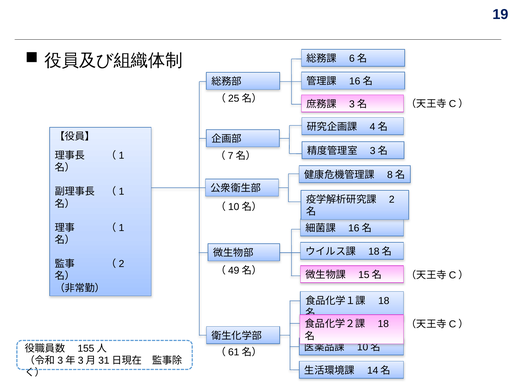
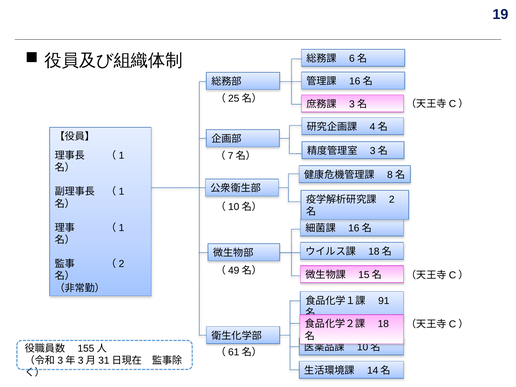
18 at (384, 301): 18 -> 91
